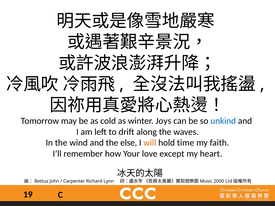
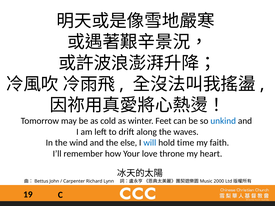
Joys: Joys -> Feet
will colour: orange -> blue
except: except -> throne
